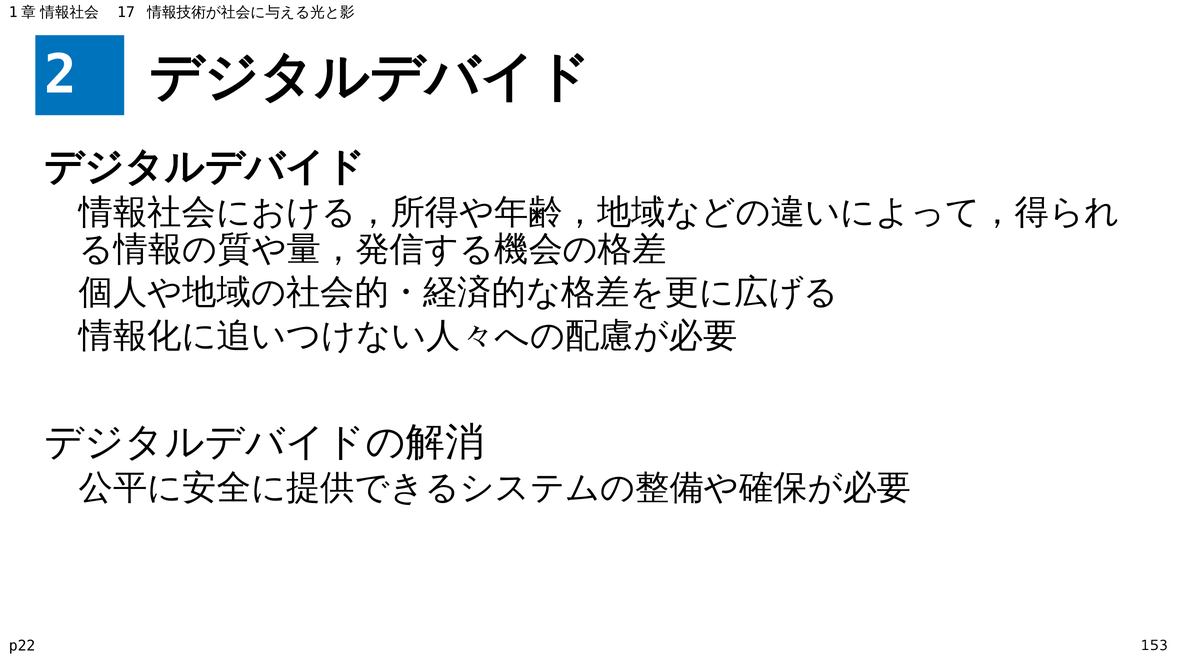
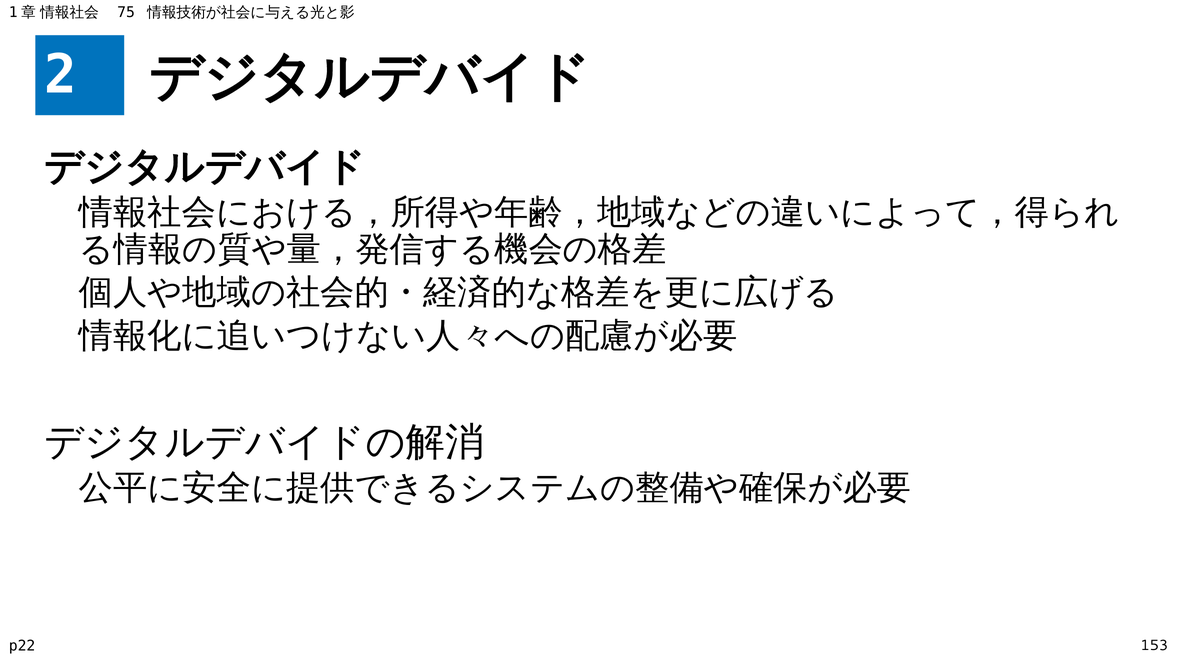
17: 17 -> 75
